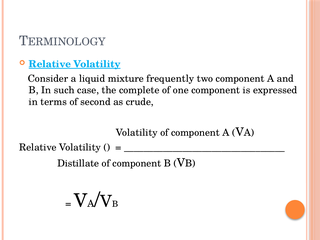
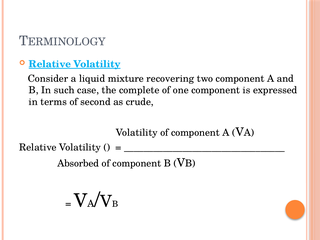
frequently: frequently -> recovering
Distillate: Distillate -> Absorbed
